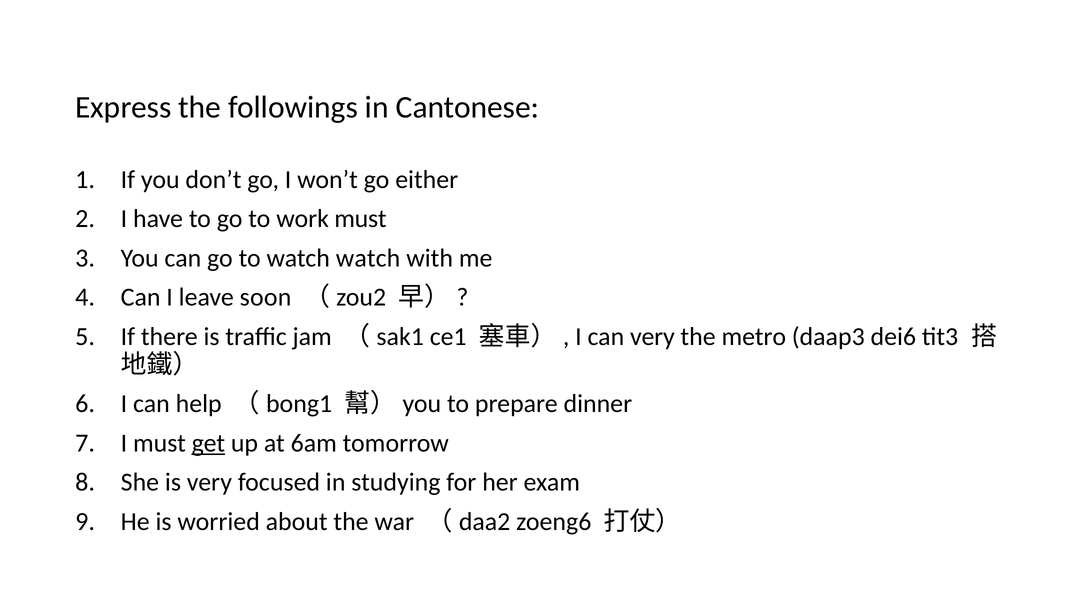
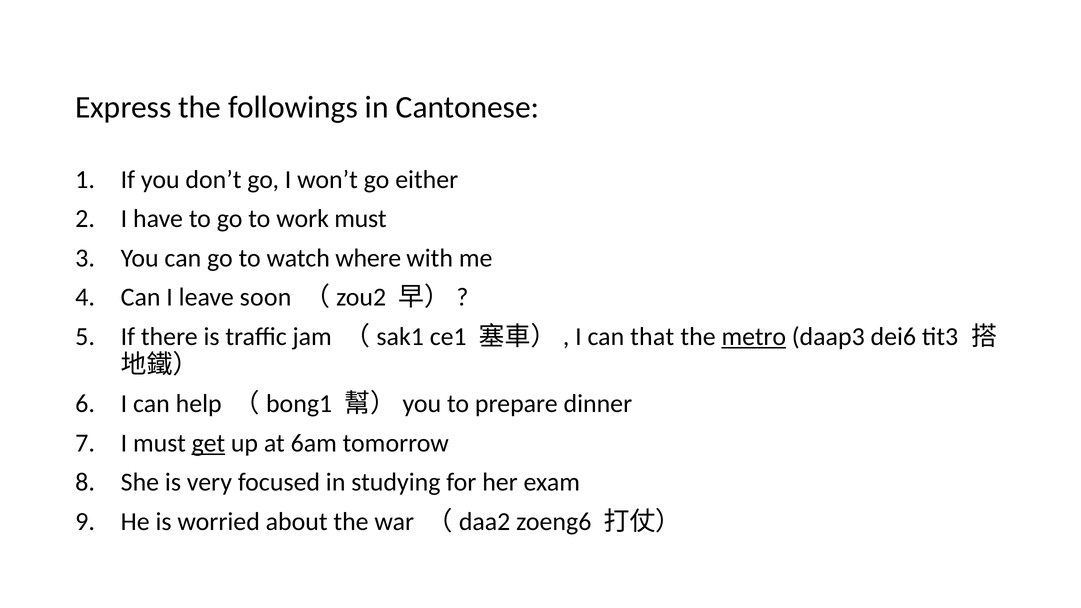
watch watch: watch -> where
can very: very -> that
metro underline: none -> present
